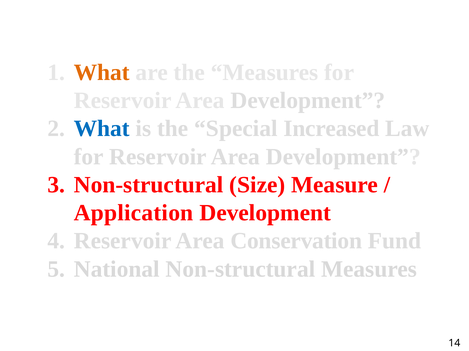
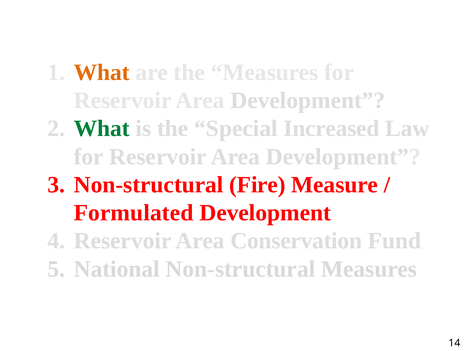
What at (102, 129) colour: blue -> green
Size: Size -> Fire
Application: Application -> Formulated
